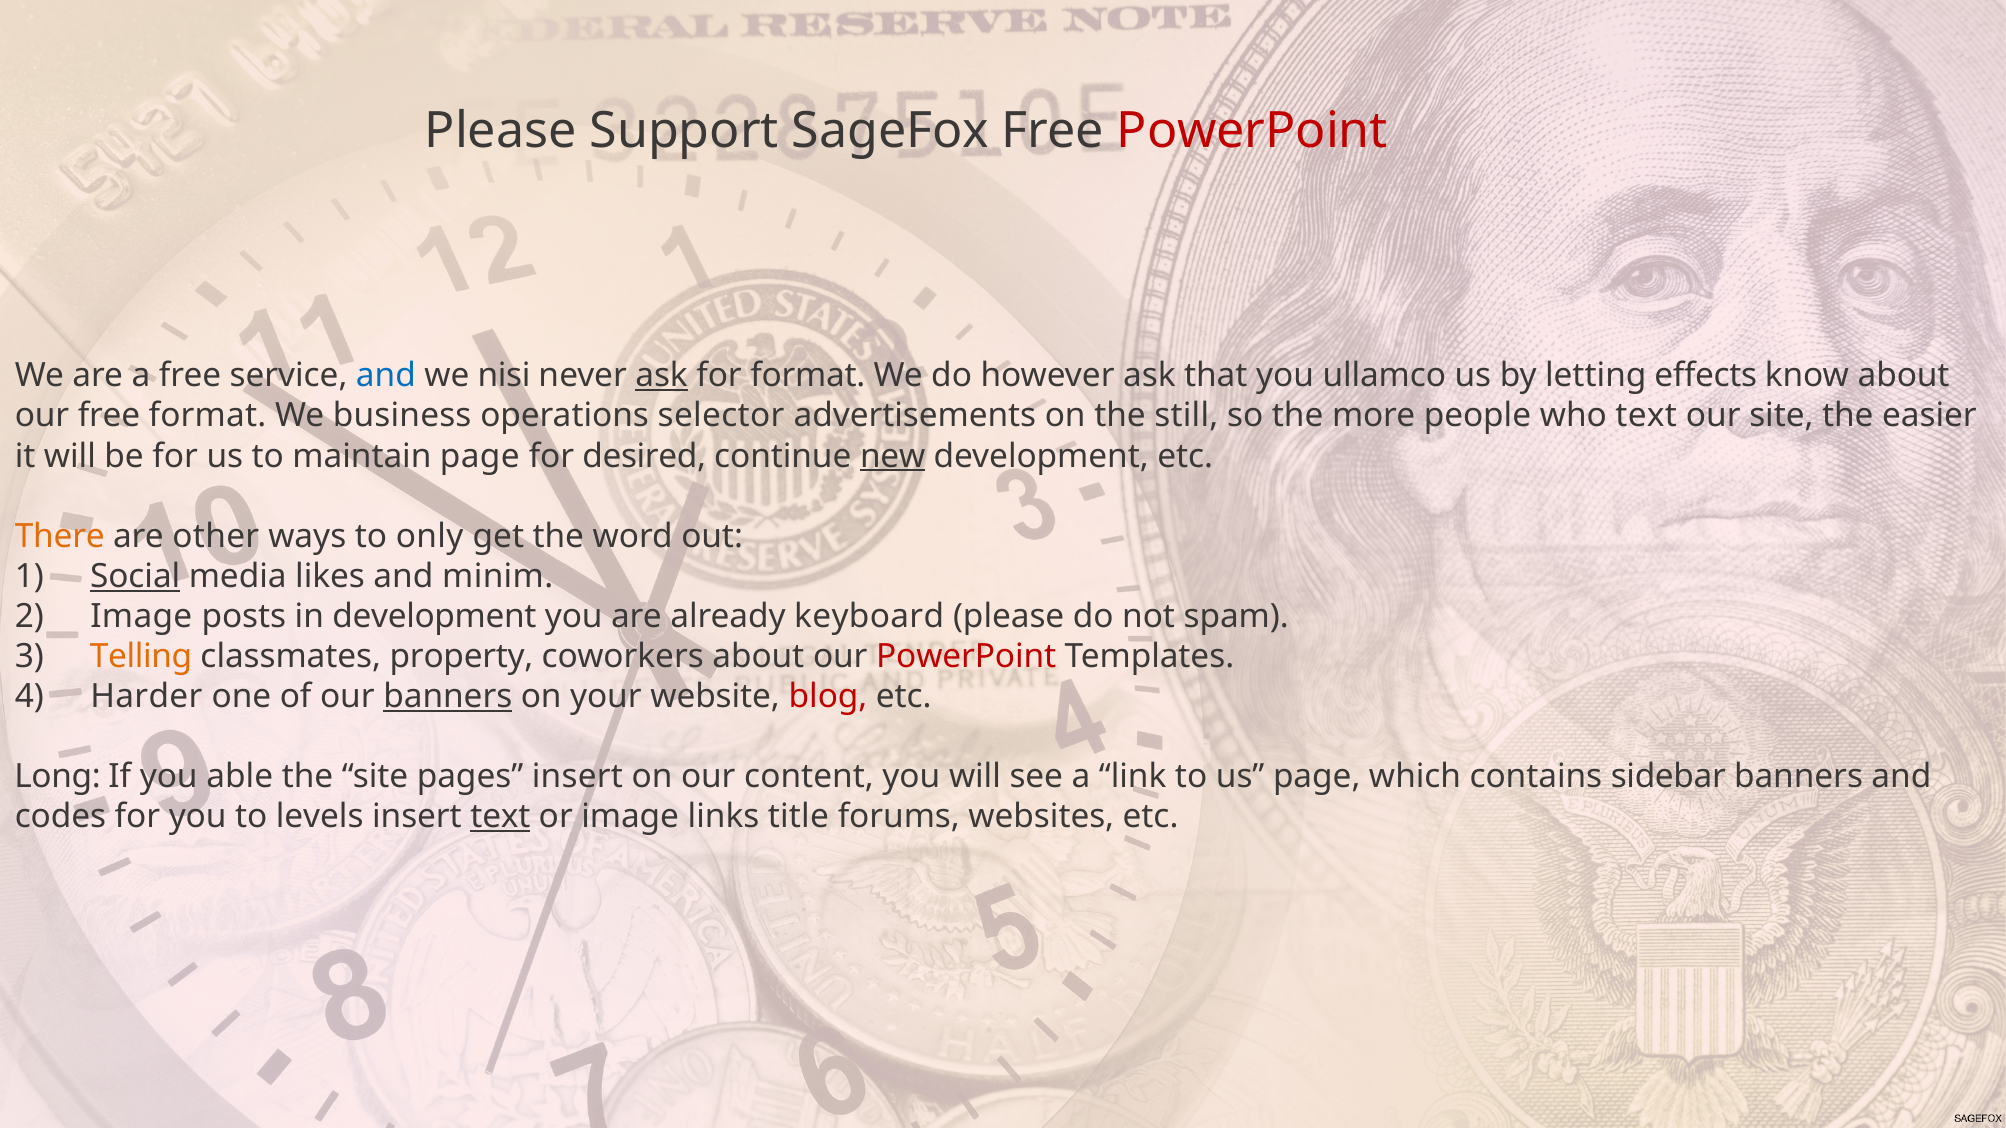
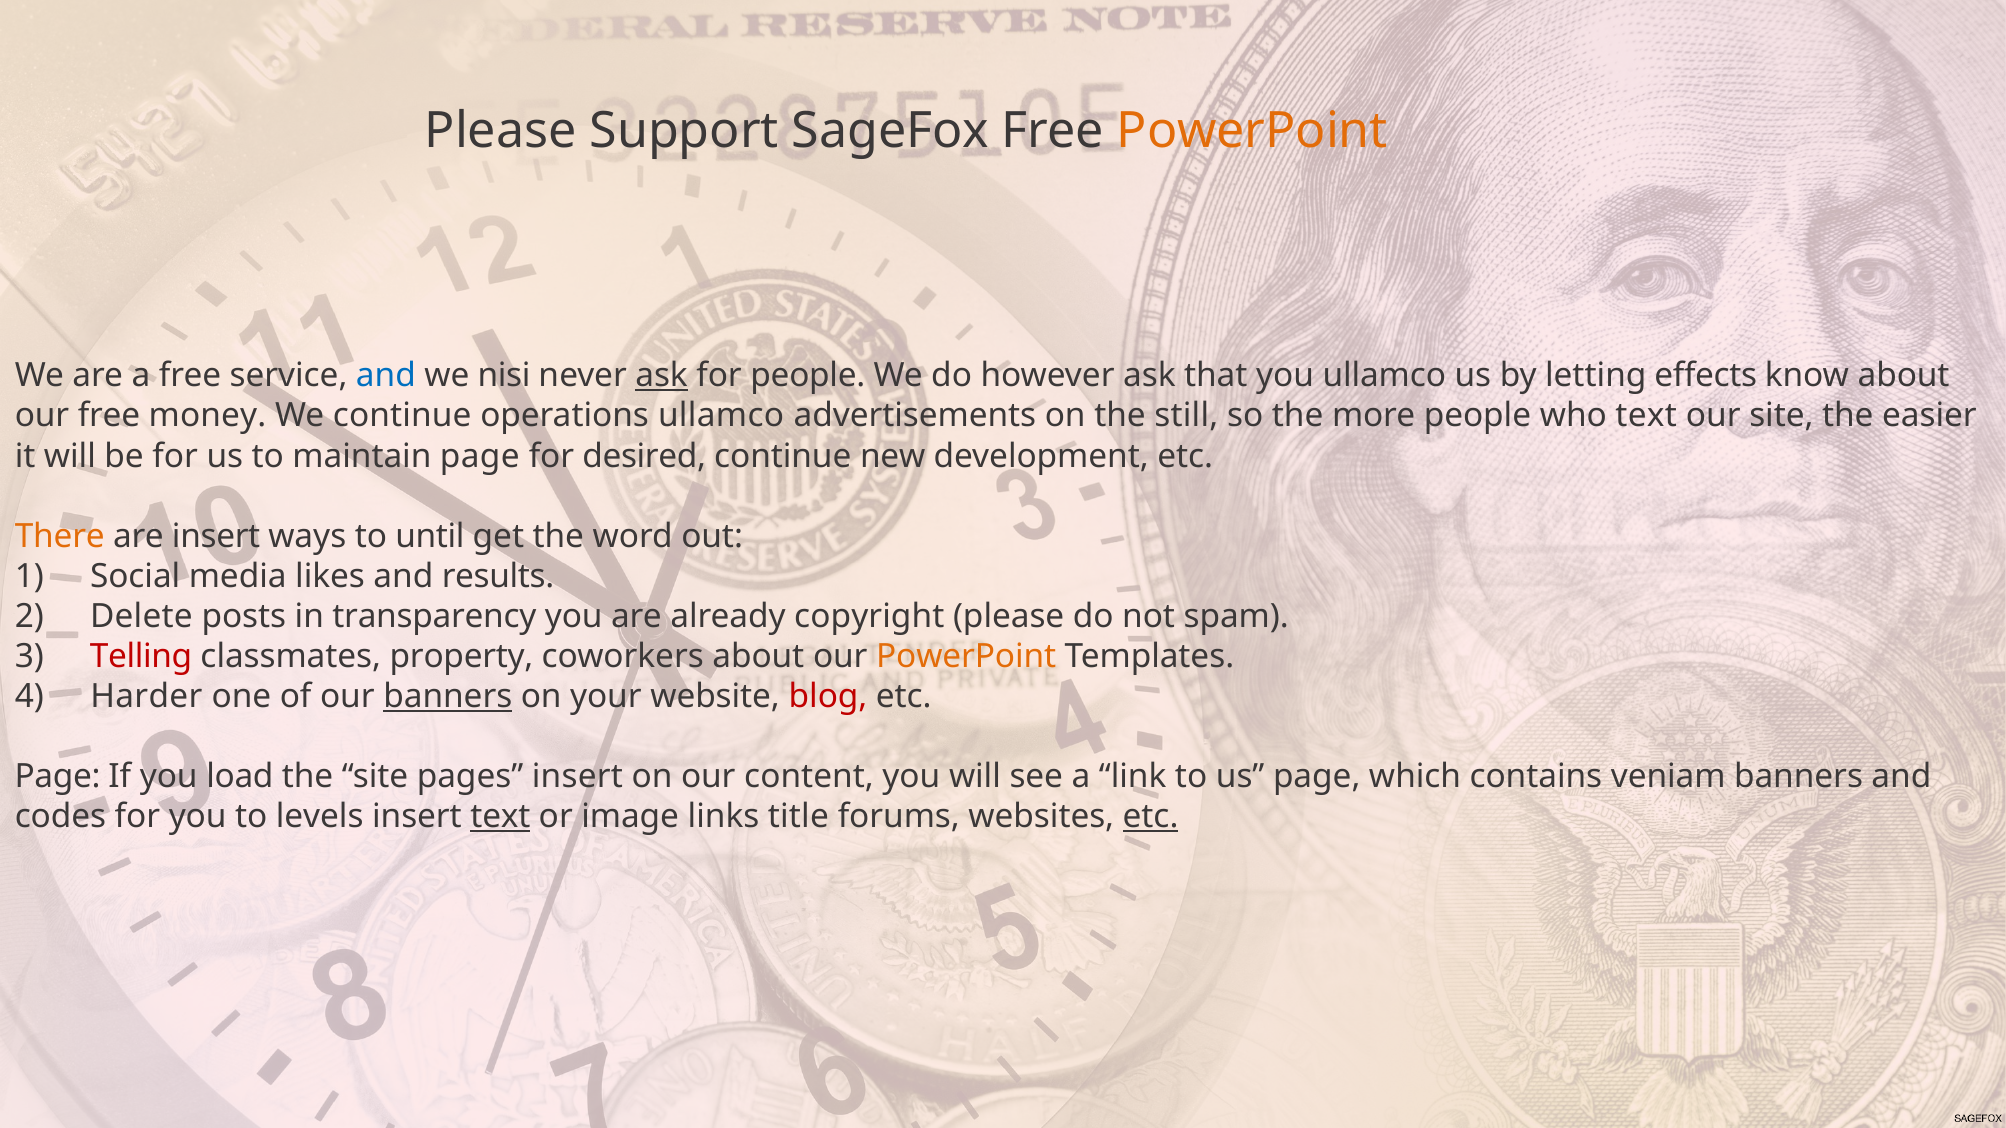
PowerPoint at (1252, 131) colour: red -> orange
for format: format -> people
free format: format -> money
We business: business -> continue
operations selector: selector -> ullamco
new underline: present -> none
are other: other -> insert
only: only -> until
Social underline: present -> none
minim: minim -> results
Image at (141, 617): Image -> Delete
in development: development -> transparency
keyboard: keyboard -> copyright
Telling colour: orange -> red
PowerPoint at (966, 657) colour: red -> orange
Long at (58, 777): Long -> Page
able: able -> load
sidebar: sidebar -> veniam
etc at (1151, 817) underline: none -> present
